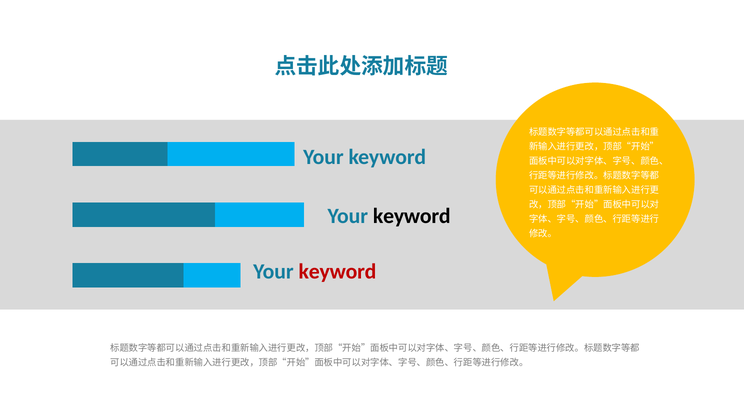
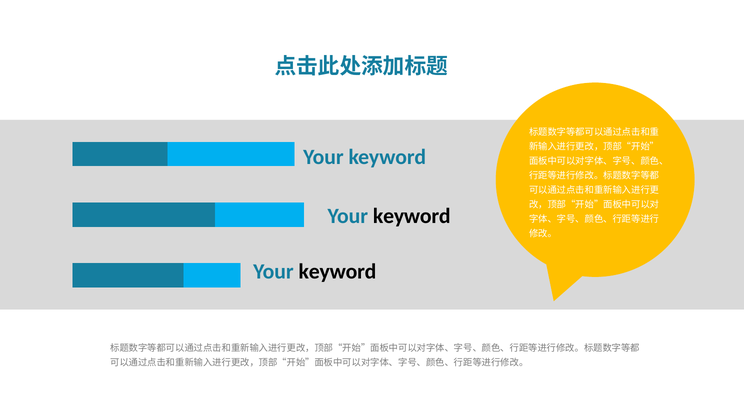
keyword at (337, 271) colour: red -> black
